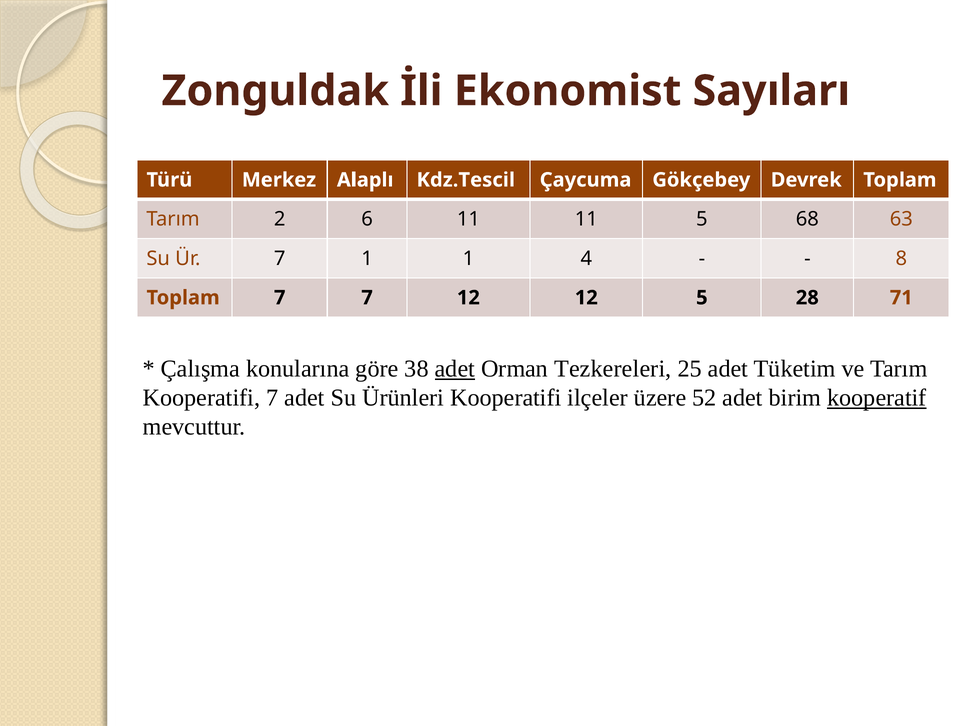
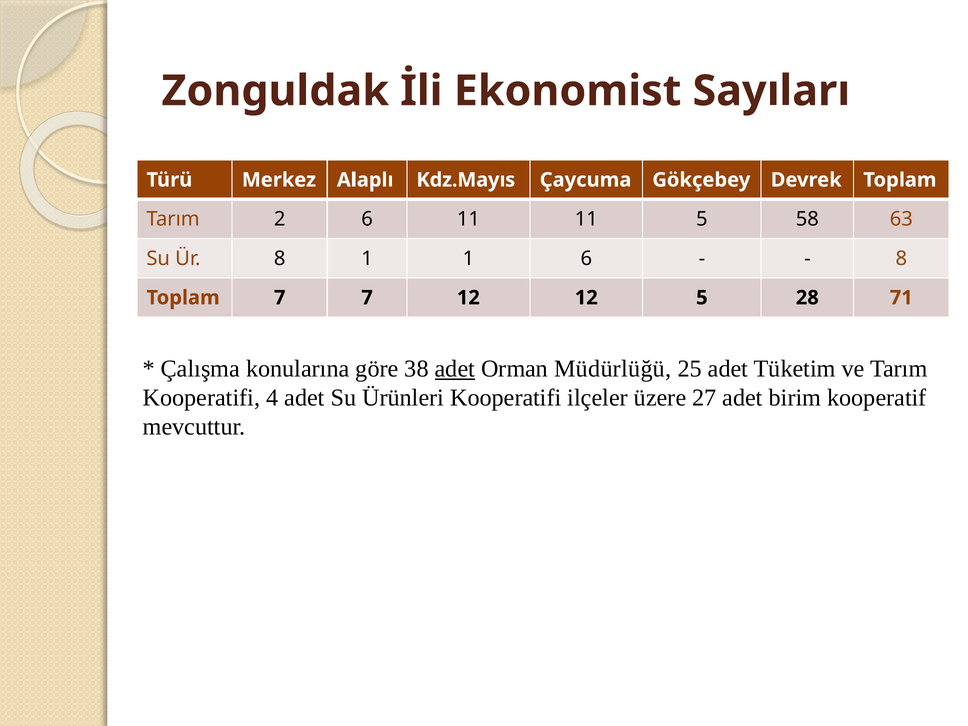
Kdz.Tescil: Kdz.Tescil -> Kdz.Mayıs
68: 68 -> 58
Ür 7: 7 -> 8
1 4: 4 -> 6
Tezkereleri: Tezkereleri -> Müdürlüğü
Kooperatifi 7: 7 -> 4
52: 52 -> 27
kooperatif underline: present -> none
